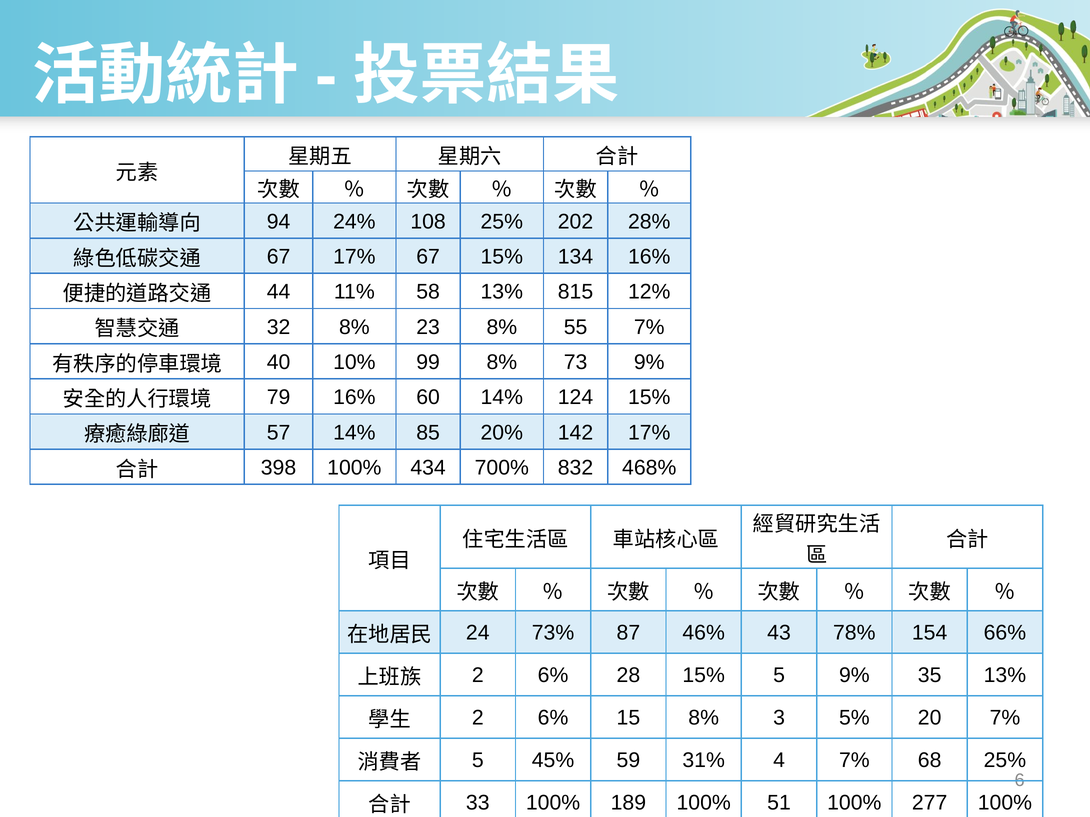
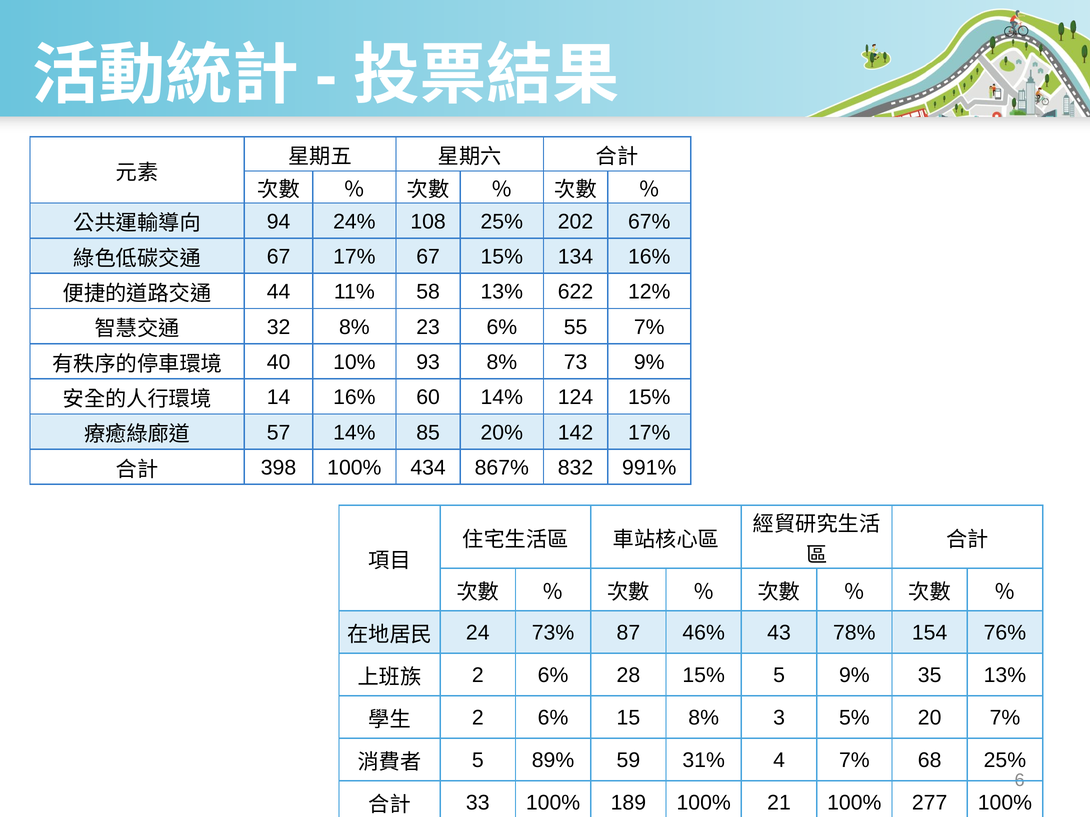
28%: 28% -> 67%
815: 815 -> 622
23 8%: 8% -> 6%
99: 99 -> 93
79: 79 -> 14
700%: 700% -> 867%
468%: 468% -> 991%
66%: 66% -> 76%
45%: 45% -> 89%
51: 51 -> 21
